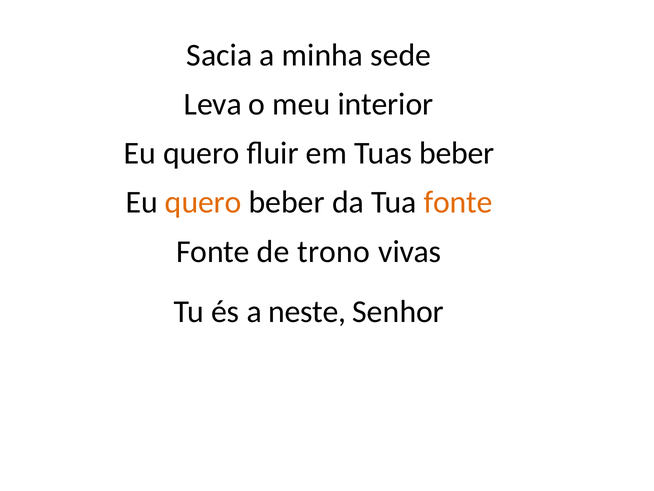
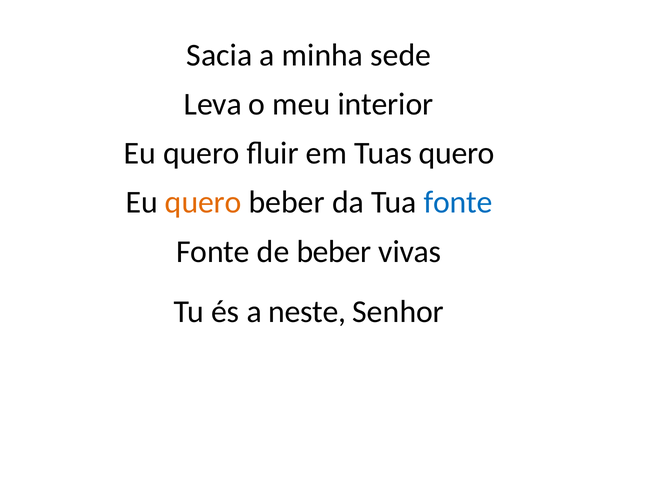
Tuas beber: beber -> quero
fonte at (458, 202) colour: orange -> blue
de trono: trono -> beber
